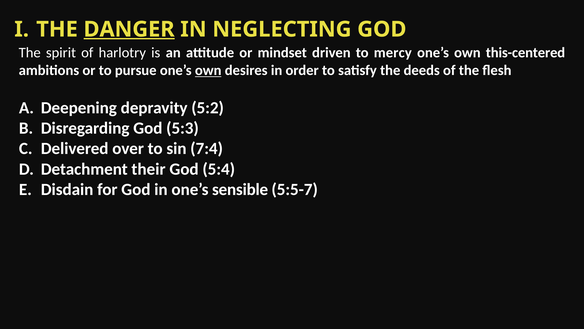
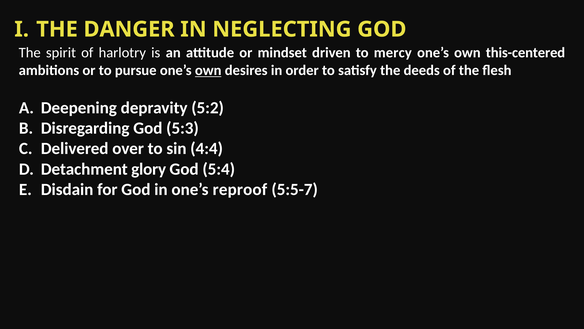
DANGER underline: present -> none
7:4: 7:4 -> 4:4
their: their -> glory
sensible: sensible -> reproof
